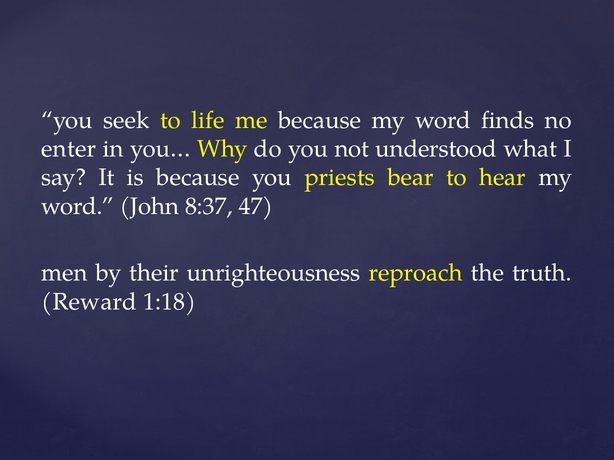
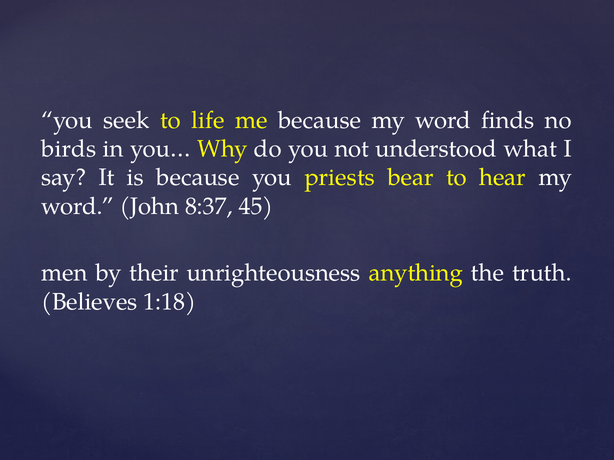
enter: enter -> birds
47: 47 -> 45
reproach: reproach -> anything
Reward: Reward -> Believes
